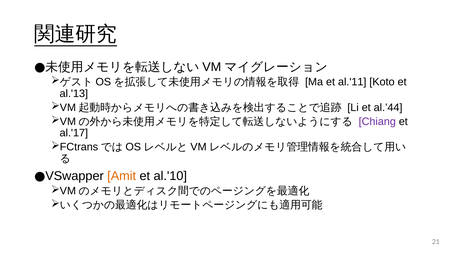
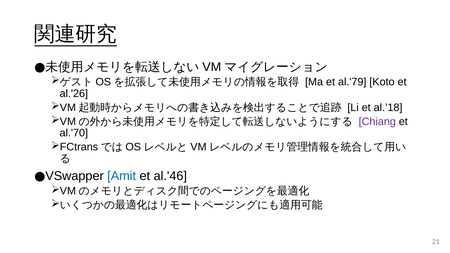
al.'11: al.'11 -> al.'79
al.'13: al.'13 -> al.'26
al.’44: al.’44 -> al.’18
al.'17: al.'17 -> al.'70
Amit colour: orange -> blue
al.'10: al.'10 -> al.'46
